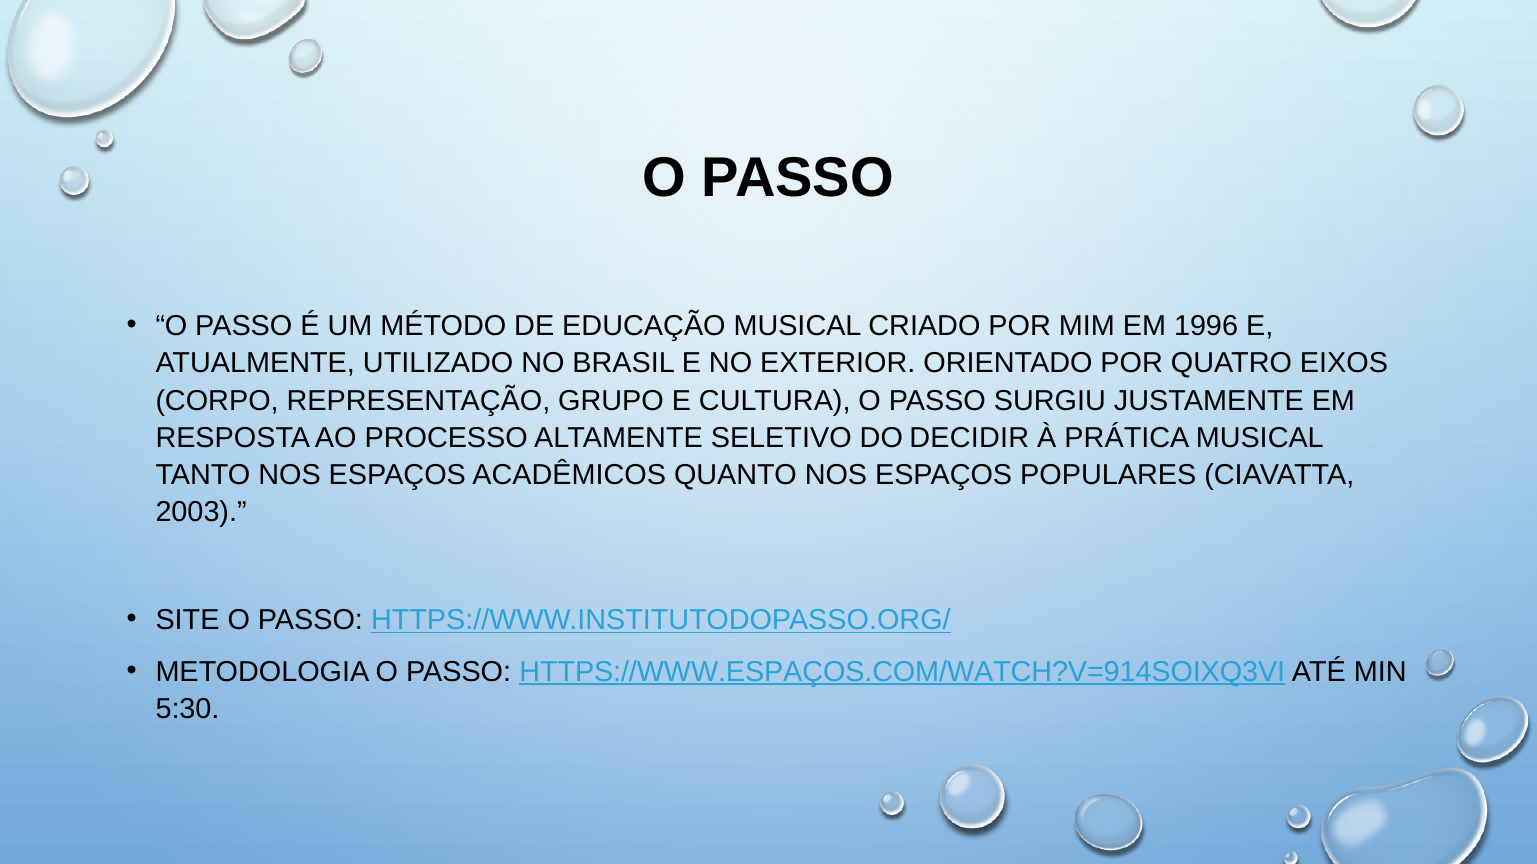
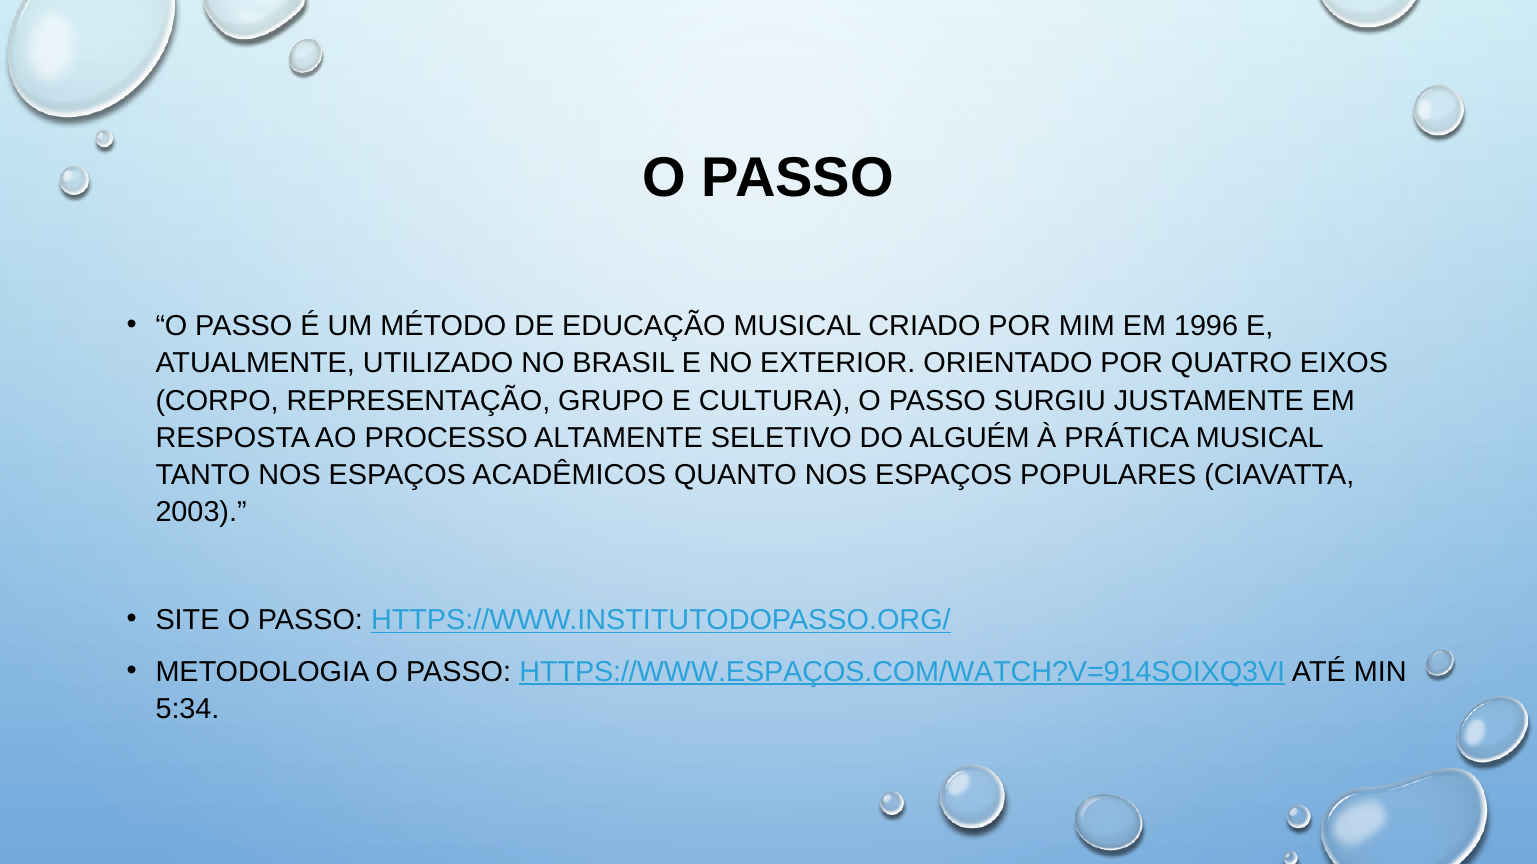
DECIDIR: DECIDIR -> ALGUÉM
5:30: 5:30 -> 5:34
